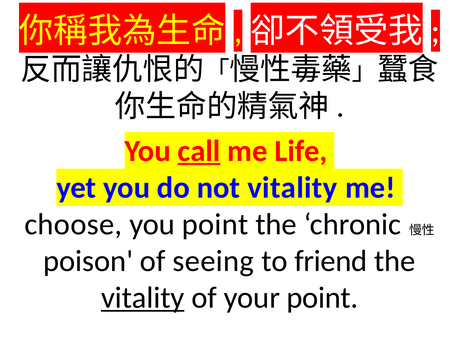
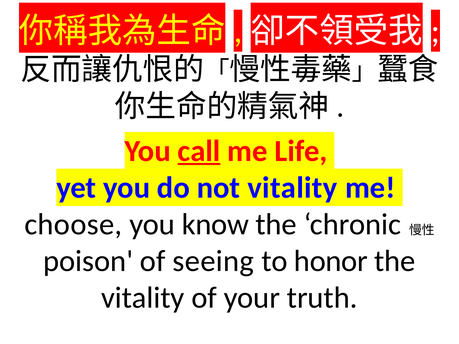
you point: point -> know
friend: friend -> honor
vitality at (143, 298) underline: present -> none
your point: point -> truth
